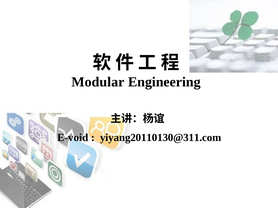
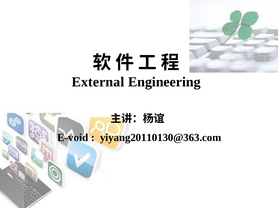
Modular: Modular -> External
yiyang20110130@311.com: yiyang20110130@311.com -> yiyang20110130@363.com
